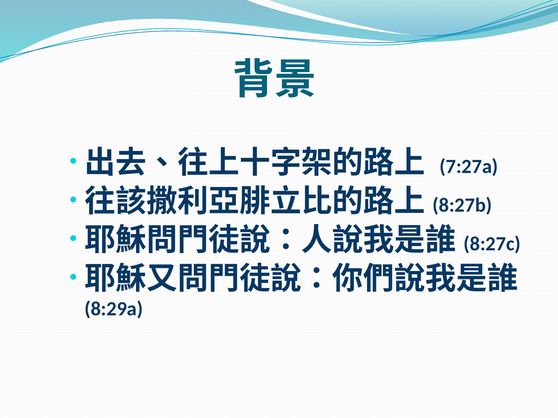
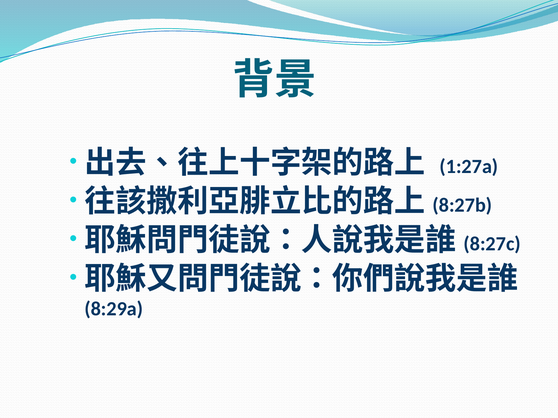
7:27a: 7:27a -> 1:27a
